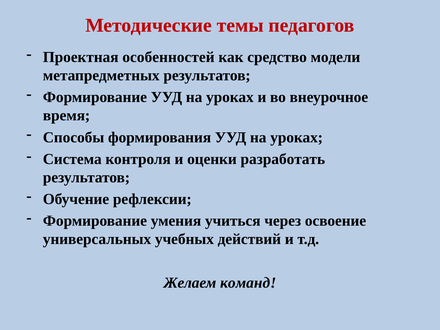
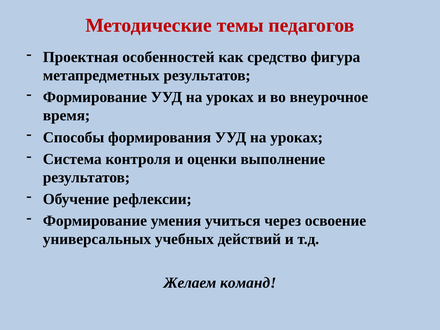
модели: модели -> фигура
разработать: разработать -> выполнение
